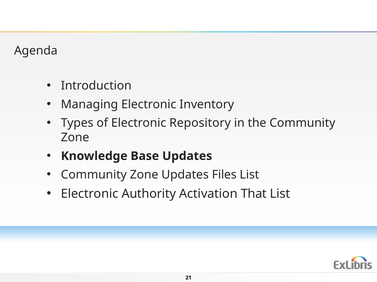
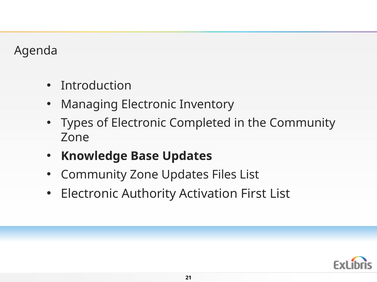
Repository: Repository -> Completed
That: That -> First
